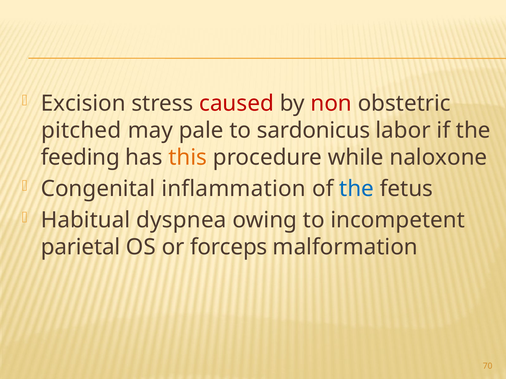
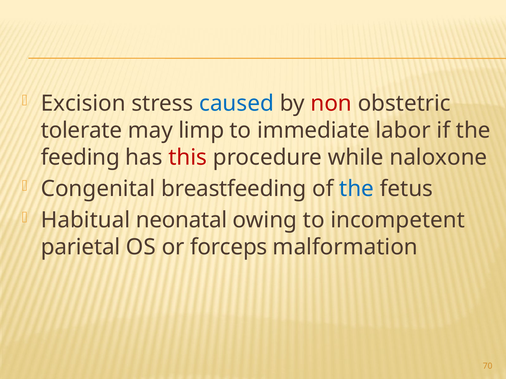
caused colour: red -> blue
pitched: pitched -> tolerate
pale: pale -> limp
sardonicus: sardonicus -> immediate
this colour: orange -> red
inflammation: inflammation -> breastfeeding
dyspnea: dyspnea -> neonatal
